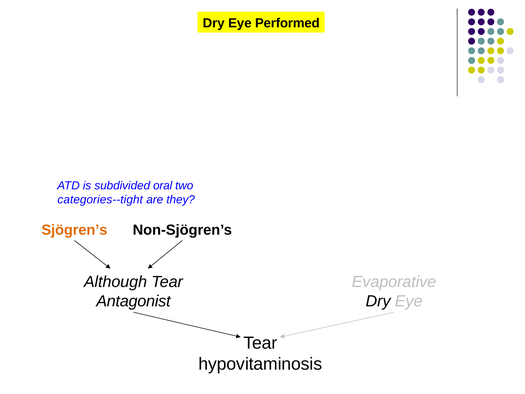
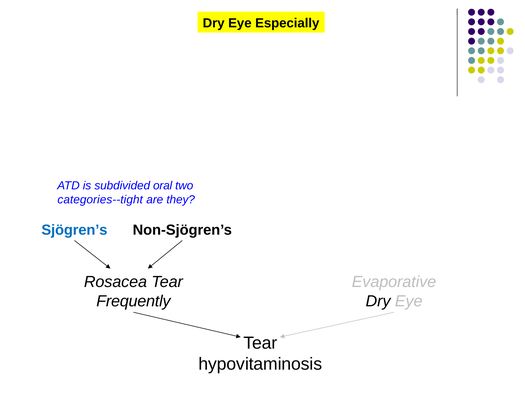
Performed: Performed -> Especially
Sjögren’s colour: orange -> blue
Although: Although -> Rosacea
Antagonist: Antagonist -> Frequently
